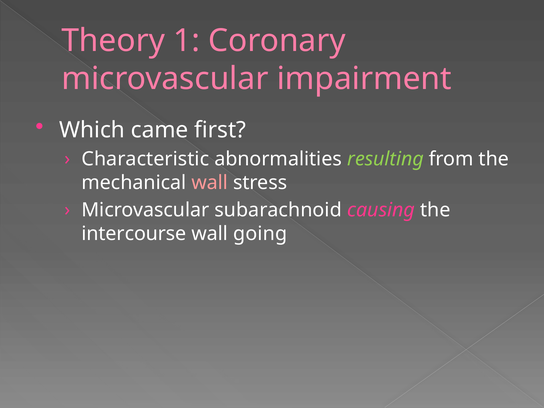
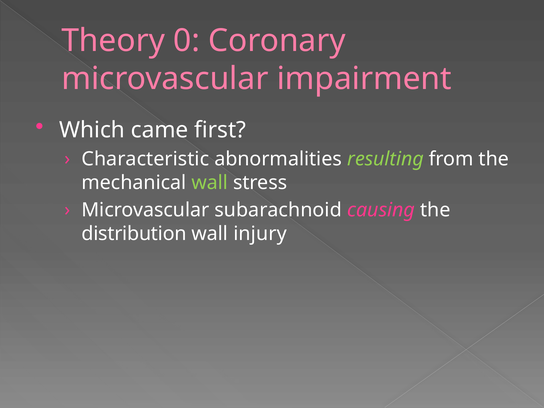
1: 1 -> 0
wall at (210, 183) colour: pink -> light green
intercourse: intercourse -> distribution
going: going -> injury
